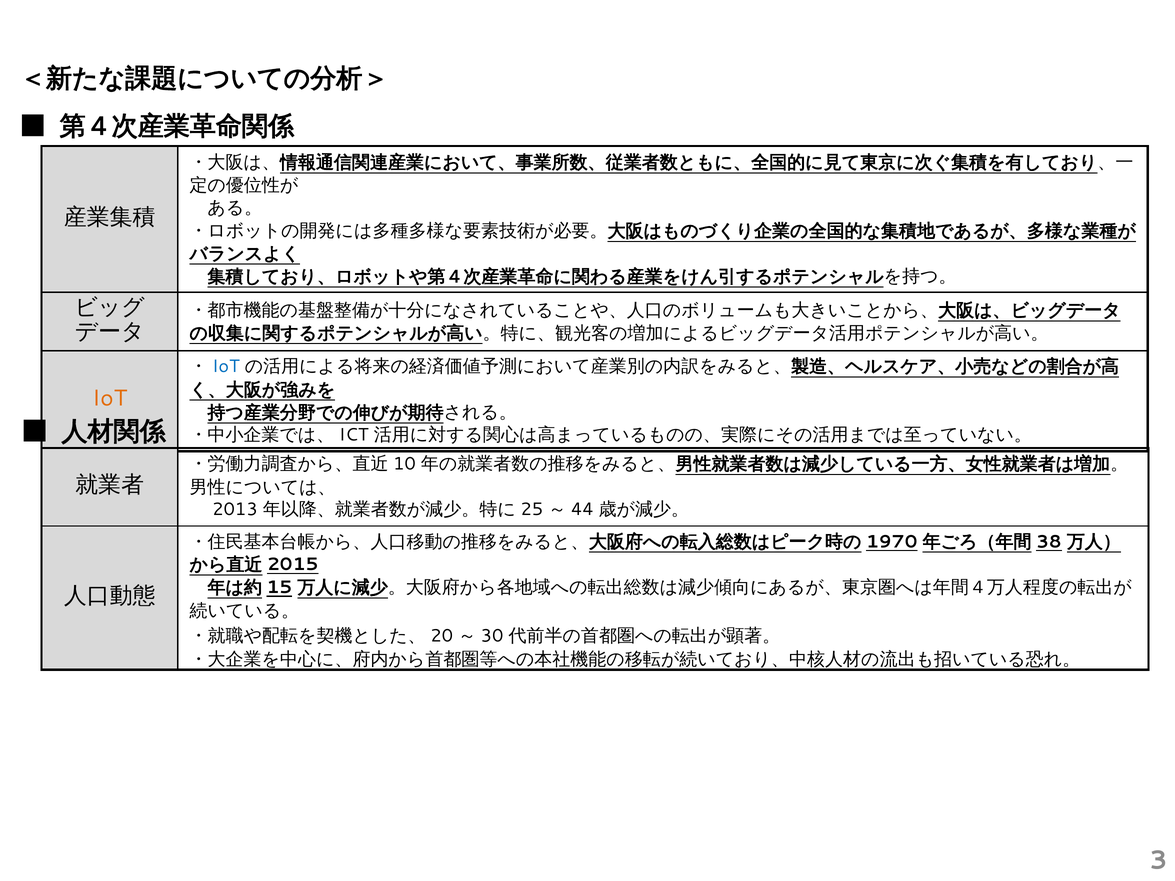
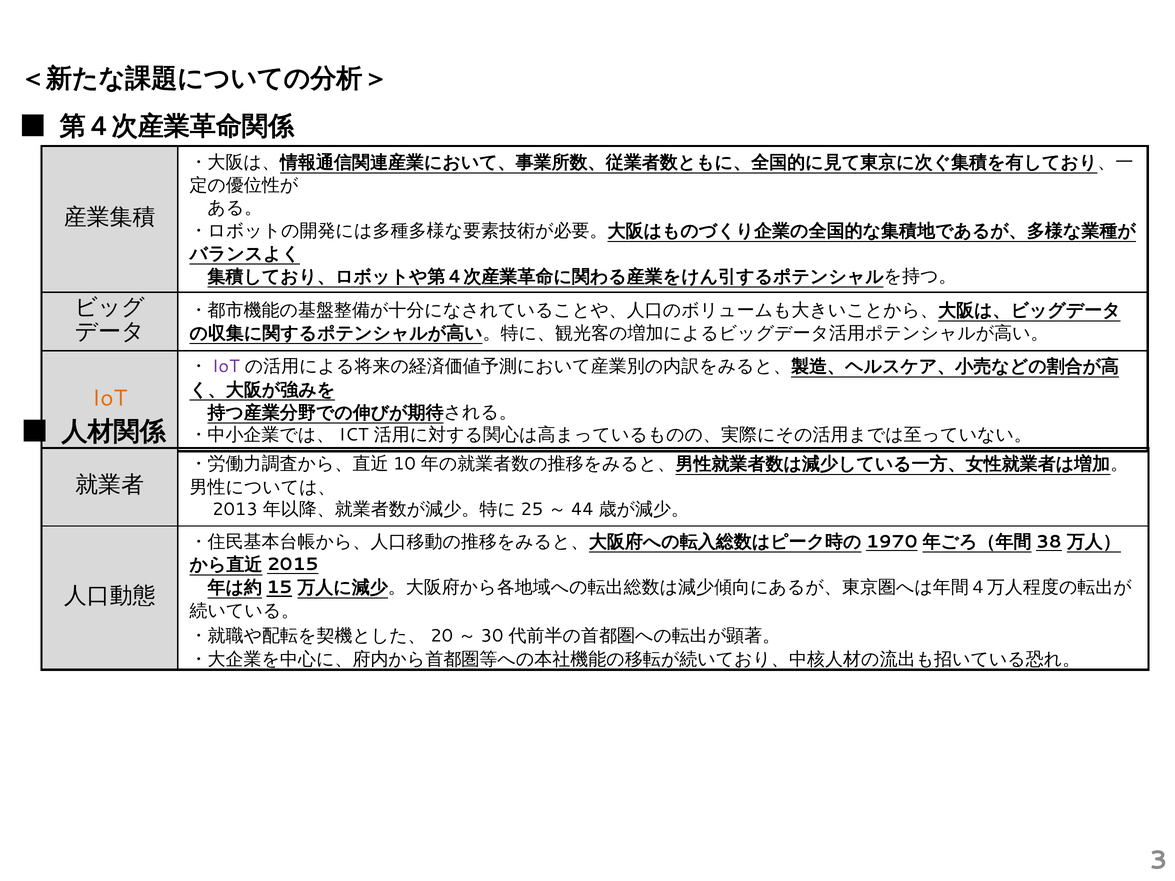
IoT at (226, 366) colour: blue -> purple
